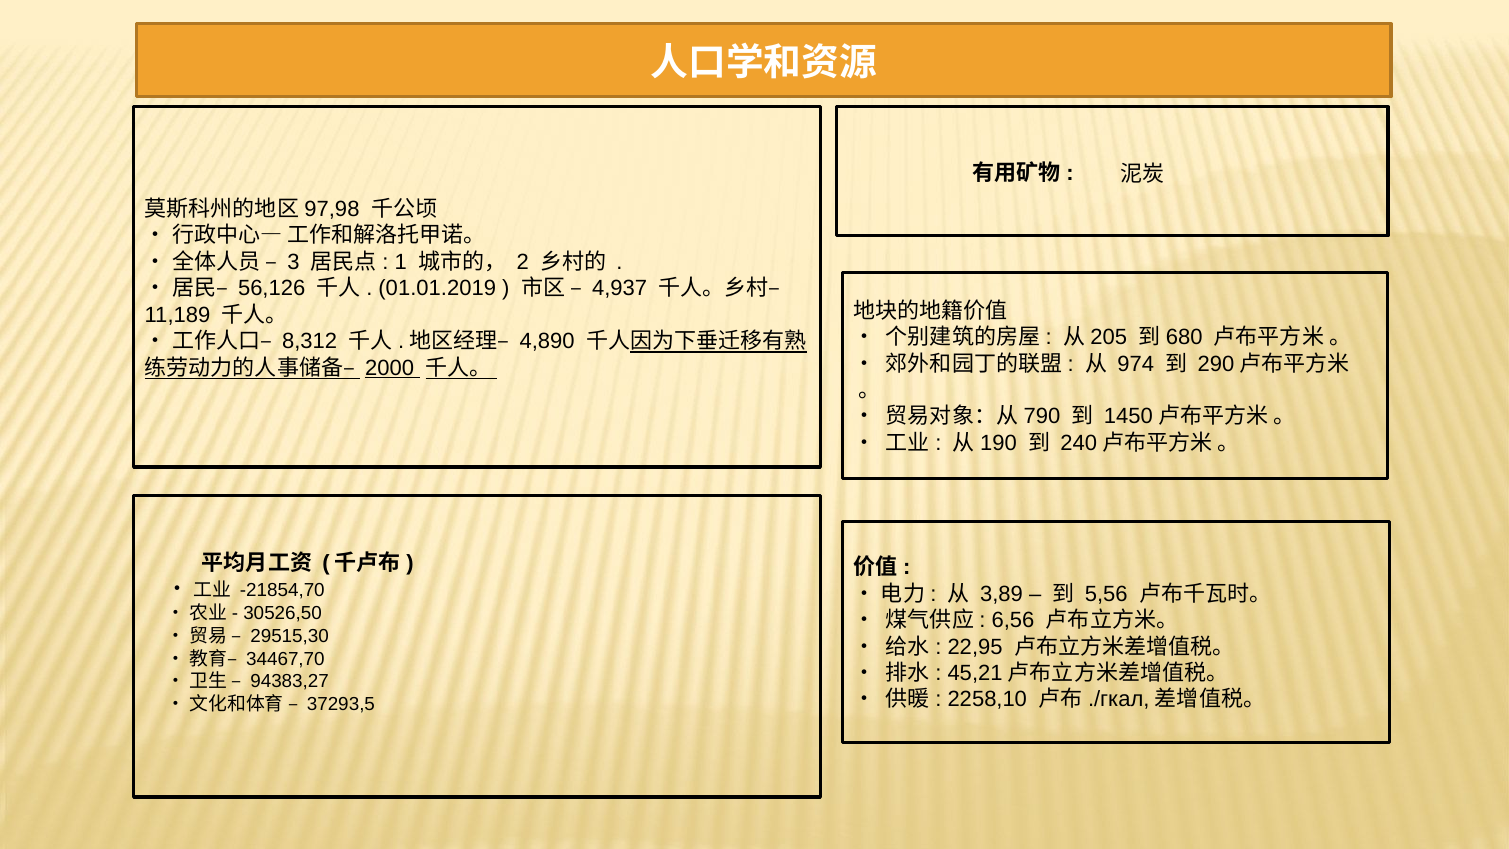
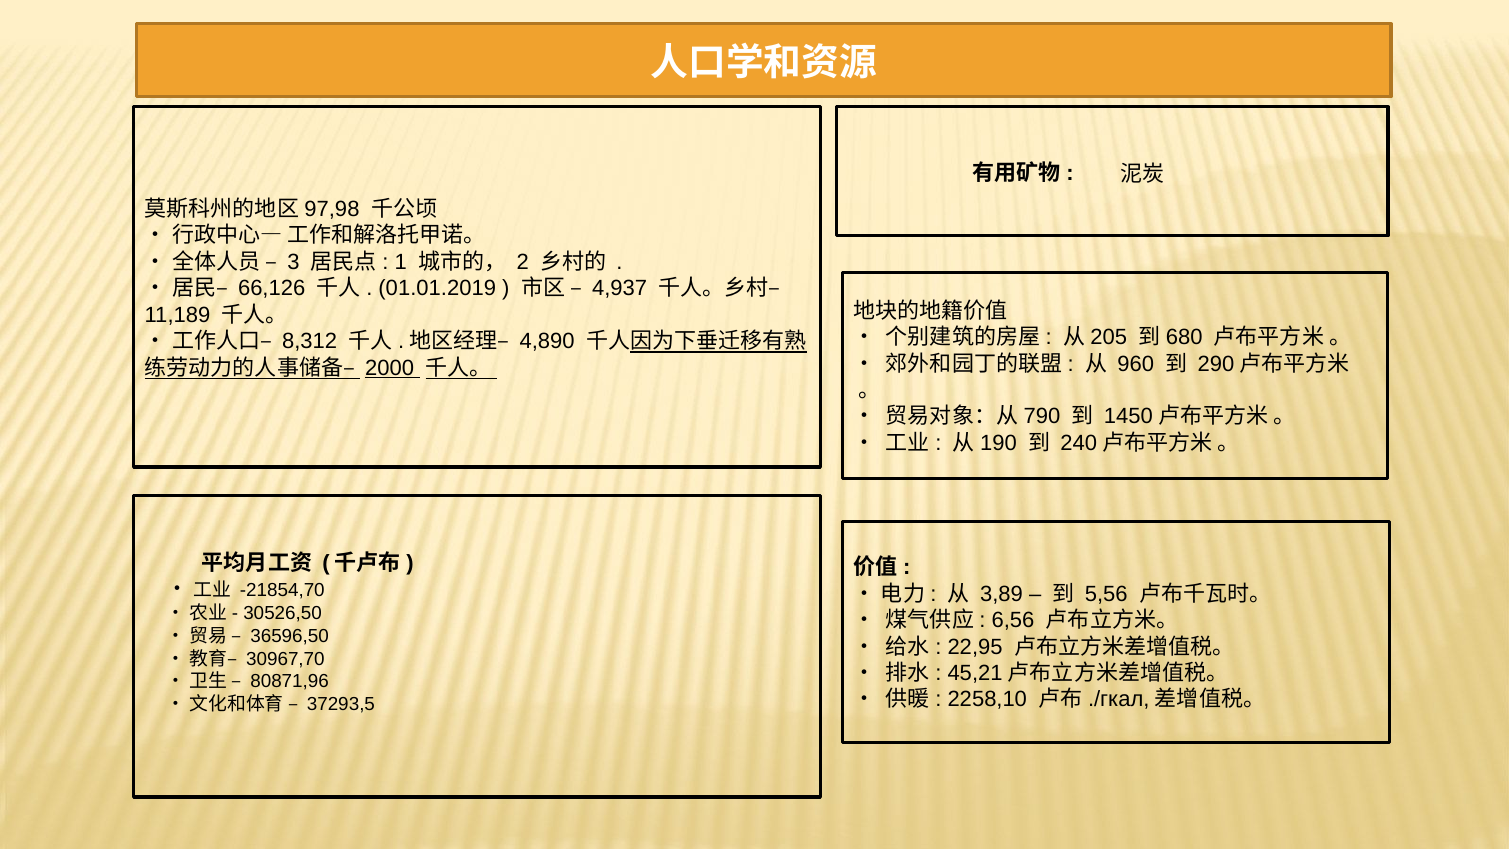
56,126: 56,126 -> 66,126
974: 974 -> 960
29515,30: 29515,30 -> 36596,50
34467,70: 34467,70 -> 30967,70
94383,27: 94383,27 -> 80871,96
